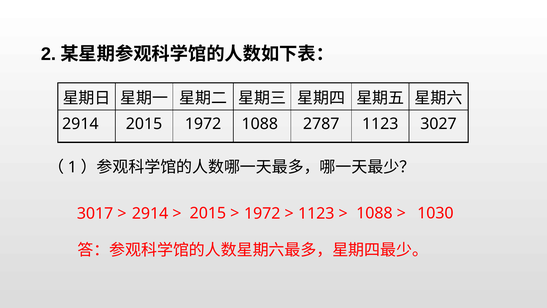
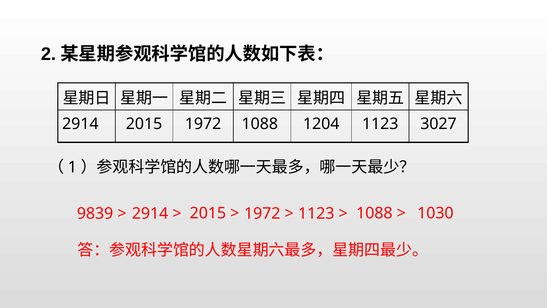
2787: 2787 -> 1204
3017: 3017 -> 9839
